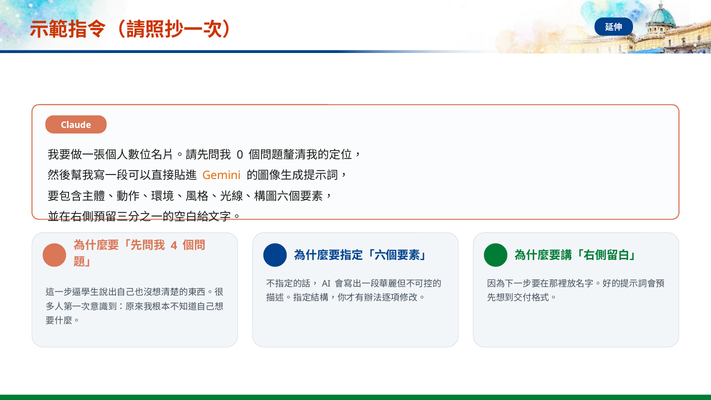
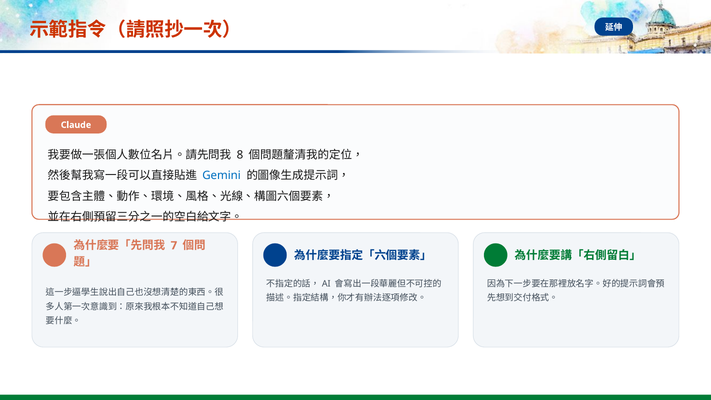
0: 0 -> 8
Gemini colour: orange -> blue
4: 4 -> 7
